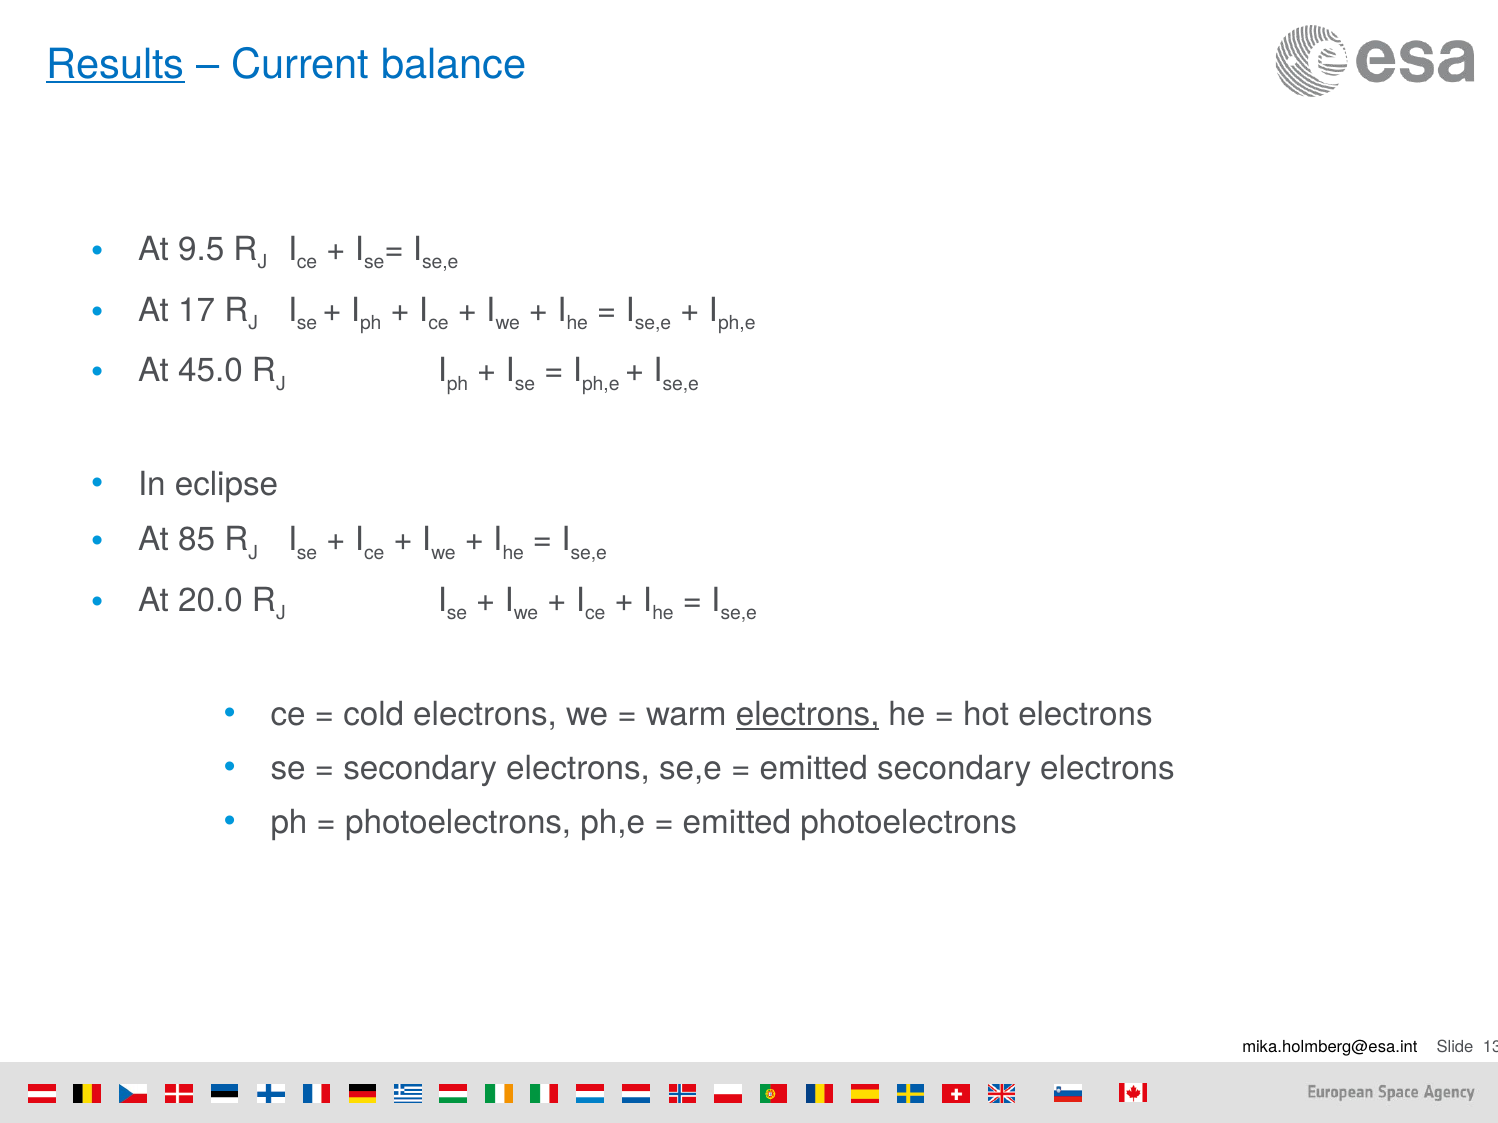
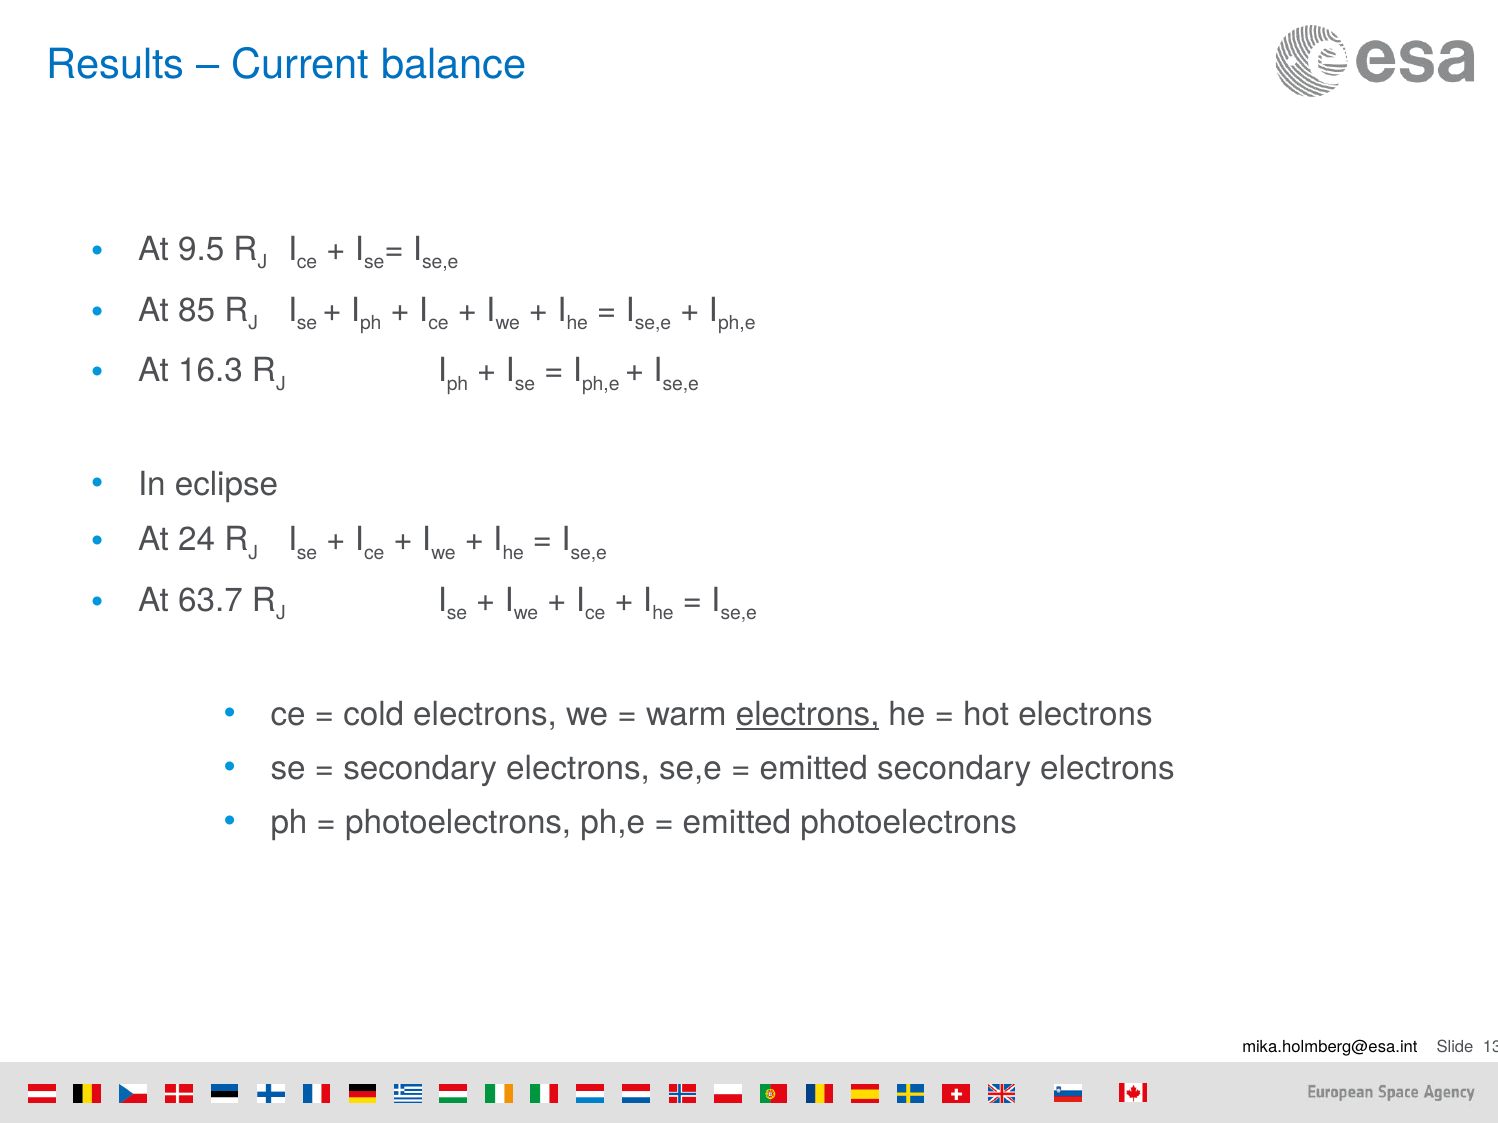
Results underline: present -> none
17: 17 -> 85
45.0: 45.0 -> 16.3
85: 85 -> 24
20.0: 20.0 -> 63.7
